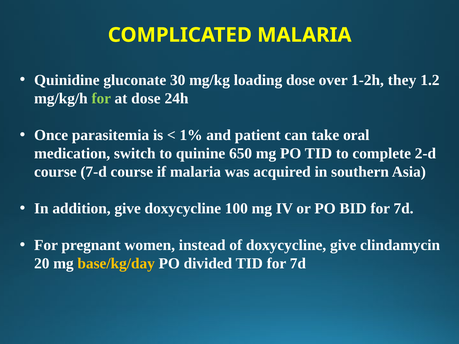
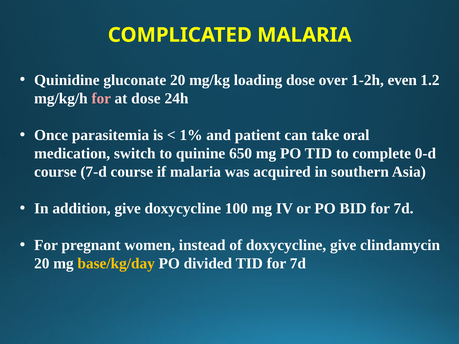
gluconate 30: 30 -> 20
they: they -> even
for at (101, 99) colour: light green -> pink
2-d: 2-d -> 0-d
